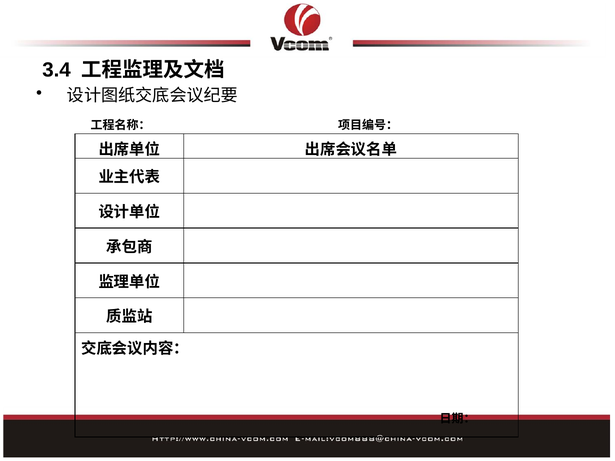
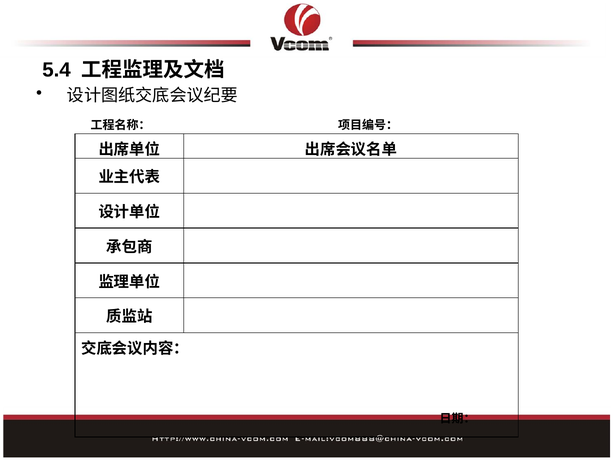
3.4: 3.4 -> 5.4
